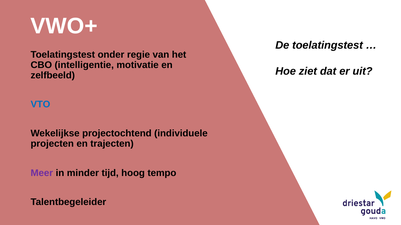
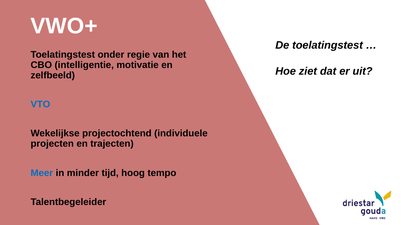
Meer colour: purple -> blue
